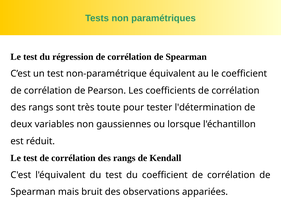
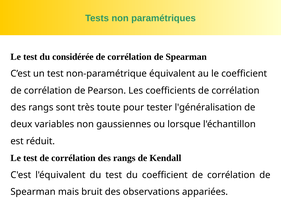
régression: régression -> considérée
l'détermination: l'détermination -> l'généralisation
